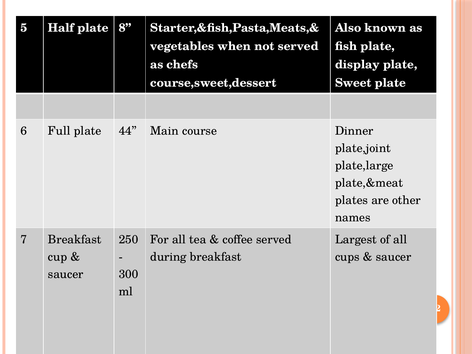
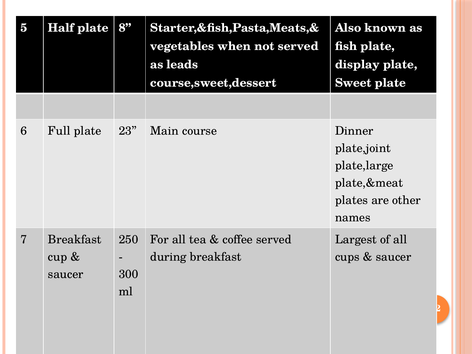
chefs: chefs -> leads
44: 44 -> 23
